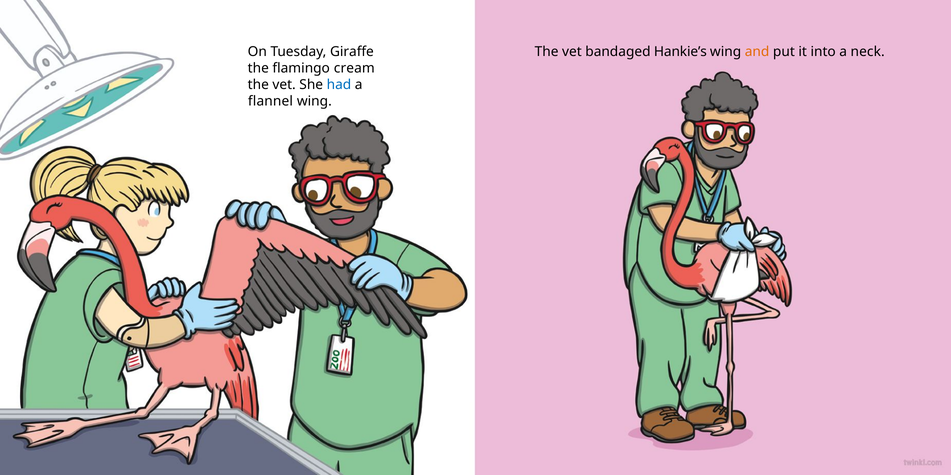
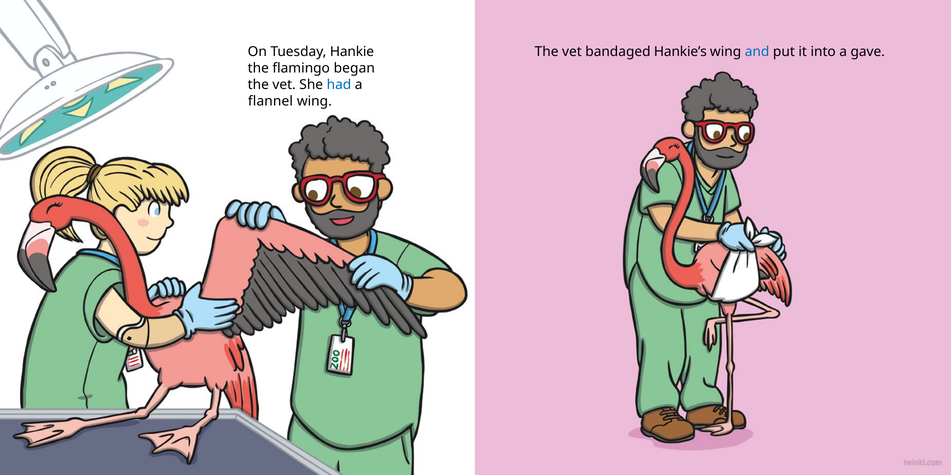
Giraffe: Giraffe -> Hankie
and colour: orange -> blue
neck: neck -> gave
cream: cream -> began
